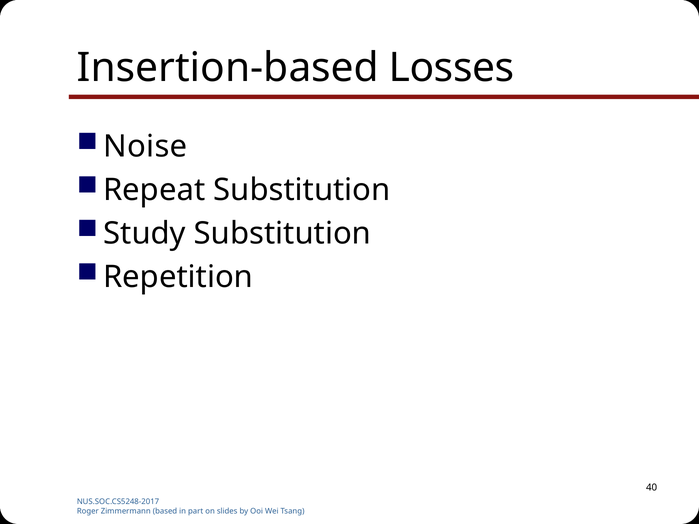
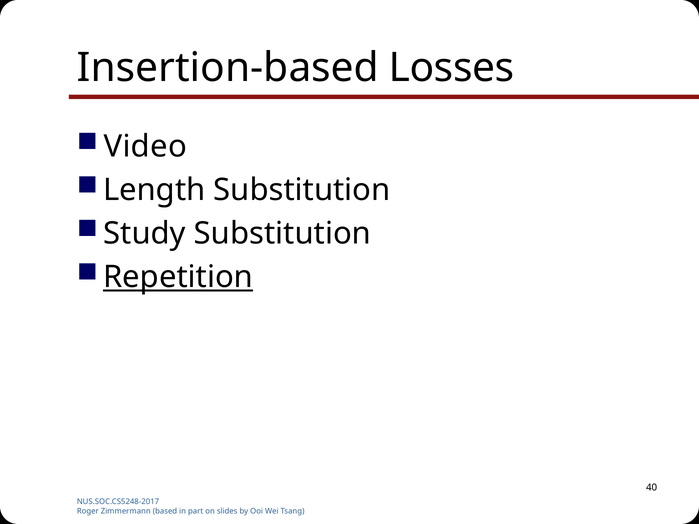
Noise: Noise -> Video
Repeat: Repeat -> Length
Repetition underline: none -> present
